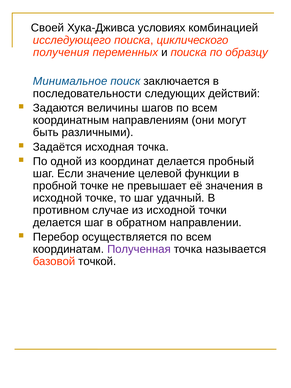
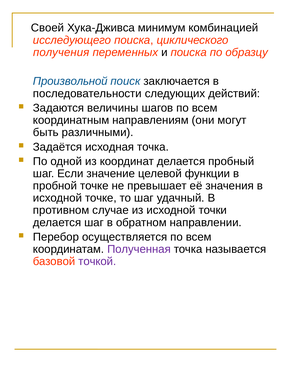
условиях: условиях -> минимум
Минимальное: Минимальное -> Произвольной
точкой colour: black -> purple
